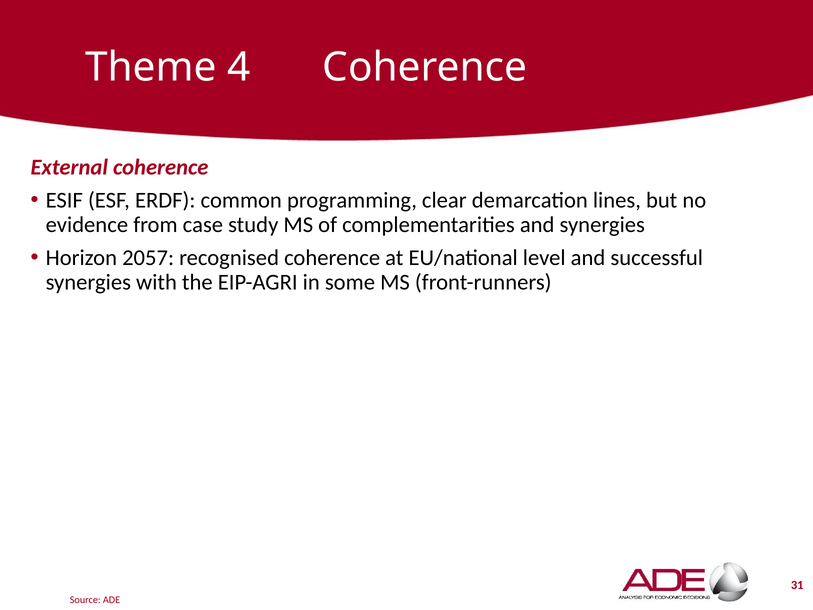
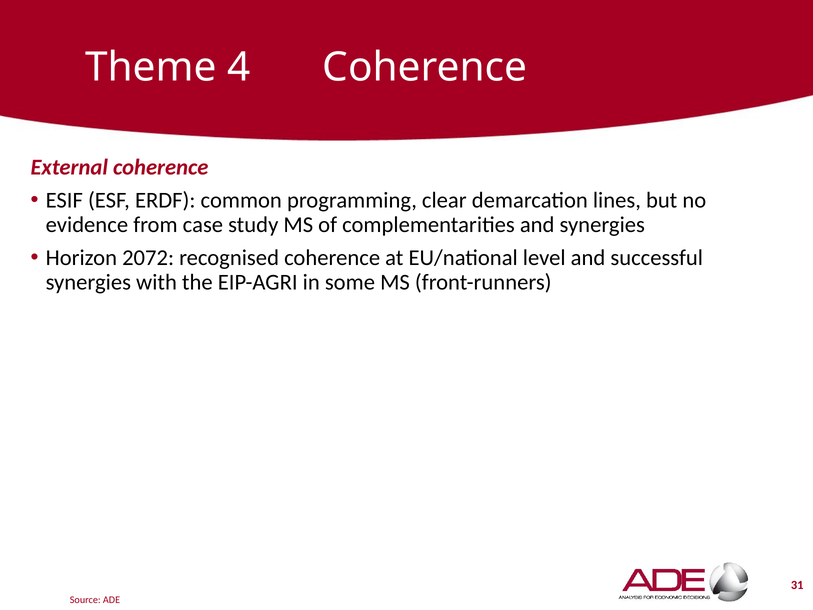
2057: 2057 -> 2072
